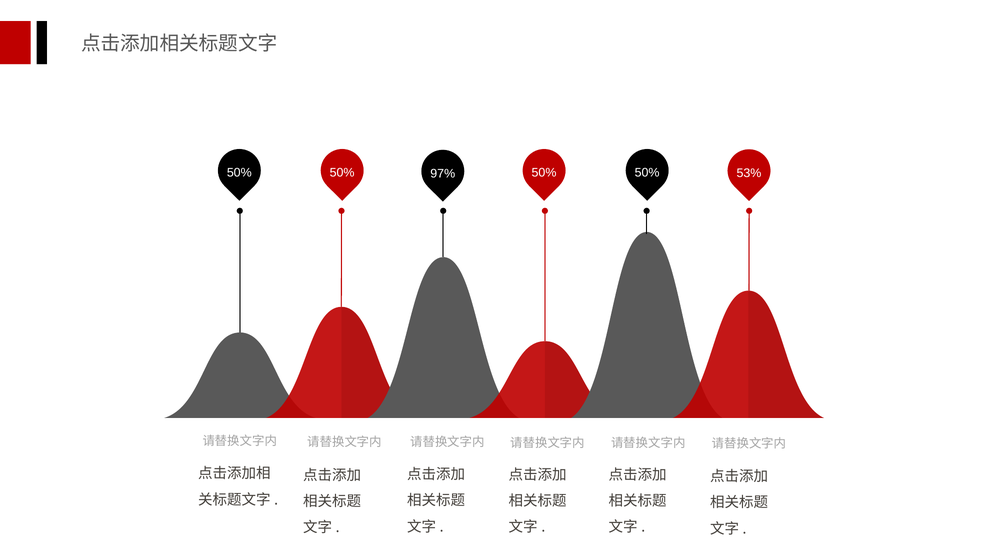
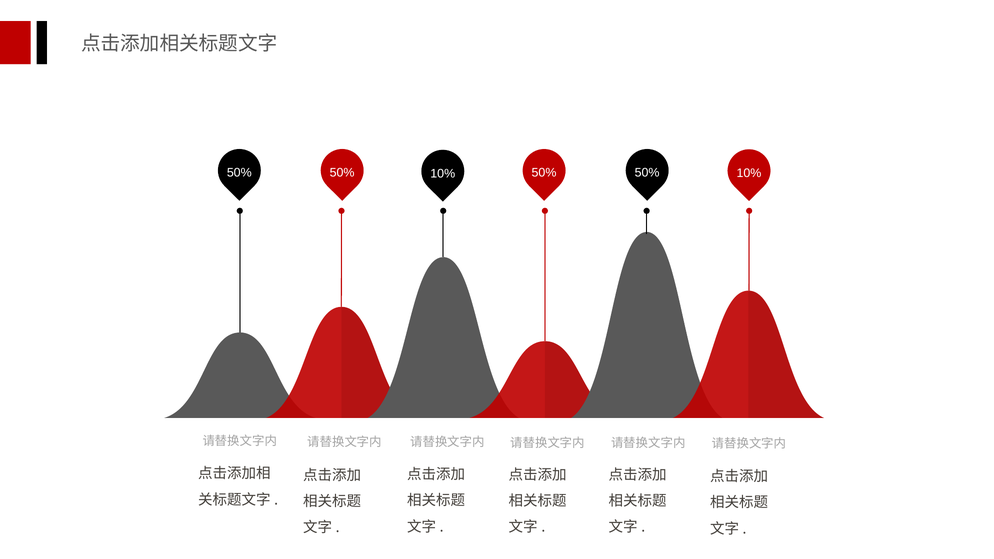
97% at (443, 174): 97% -> 10%
50% 50% 53%: 53% -> 10%
